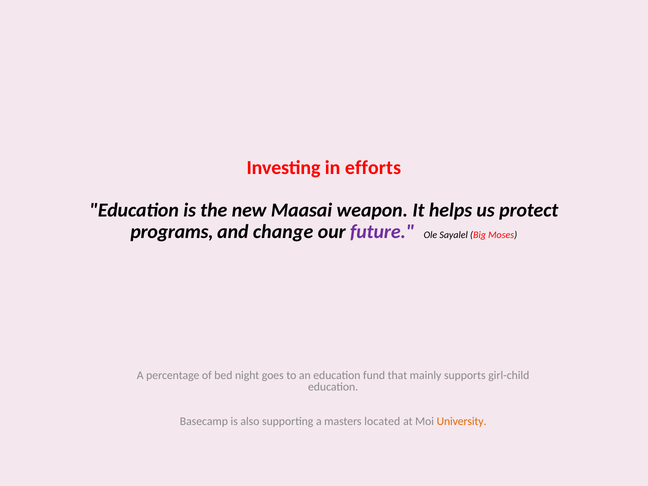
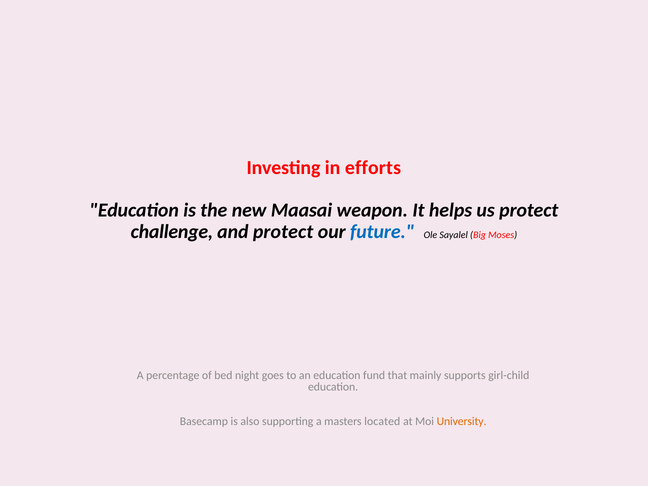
programs: programs -> challenge
and change: change -> protect
future colour: purple -> blue
